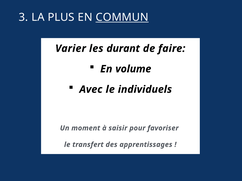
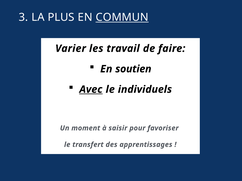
durant: durant -> travail
volume: volume -> soutien
Avec underline: none -> present
